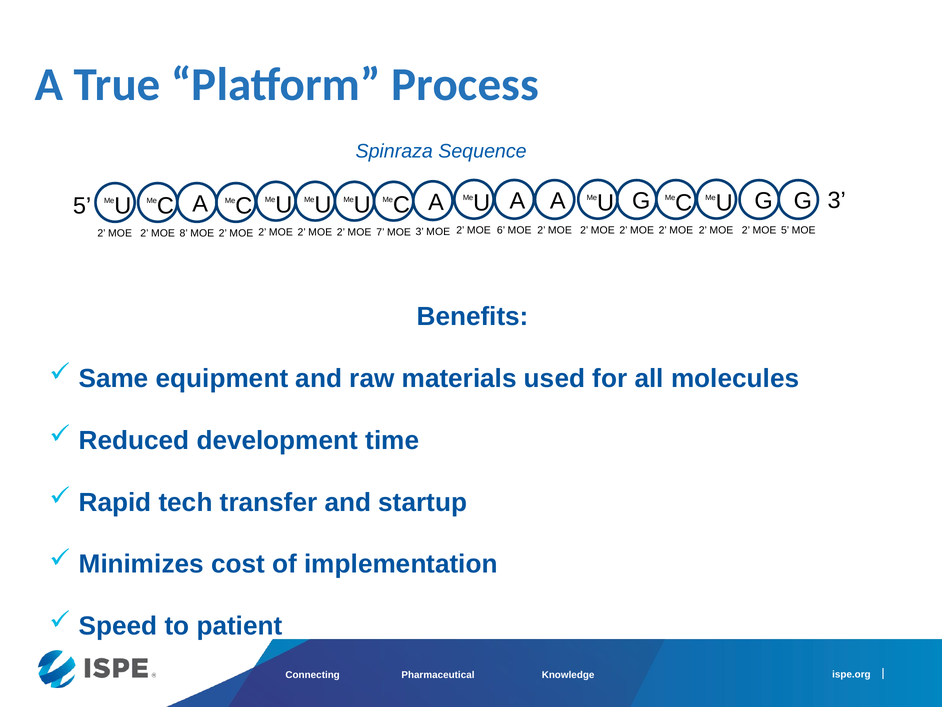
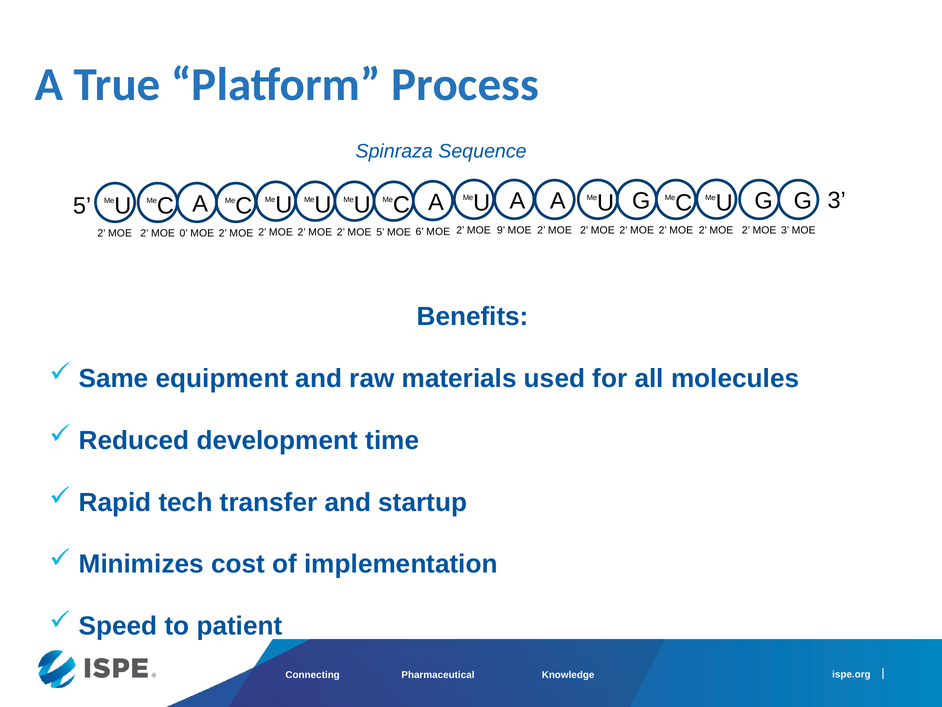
6: 6 -> 9
5 at (785, 230): 5 -> 3
3 at (420, 231): 3 -> 6
7 at (380, 232): 7 -> 5
8: 8 -> 0
